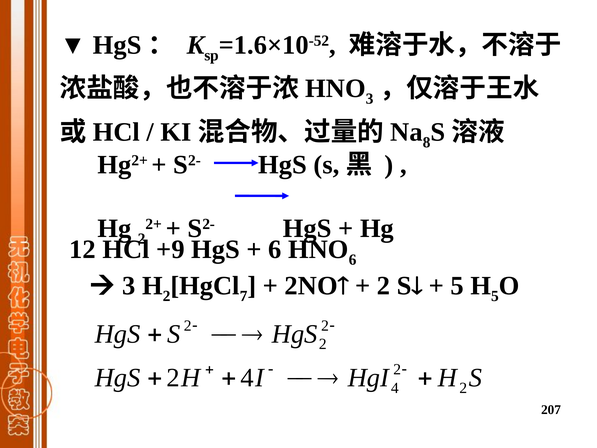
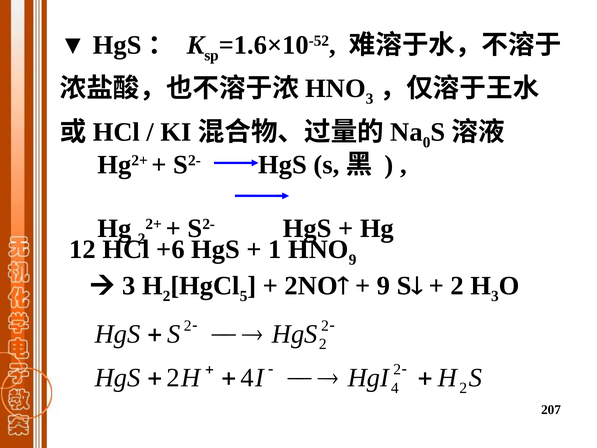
8: 8 -> 0
+9: +9 -> +6
6 at (275, 249): 6 -> 1
6 at (353, 260): 6 -> 9
7: 7 -> 5
2 at (384, 285): 2 -> 9
5 at (457, 285): 5 -> 2
5 at (495, 296): 5 -> 3
